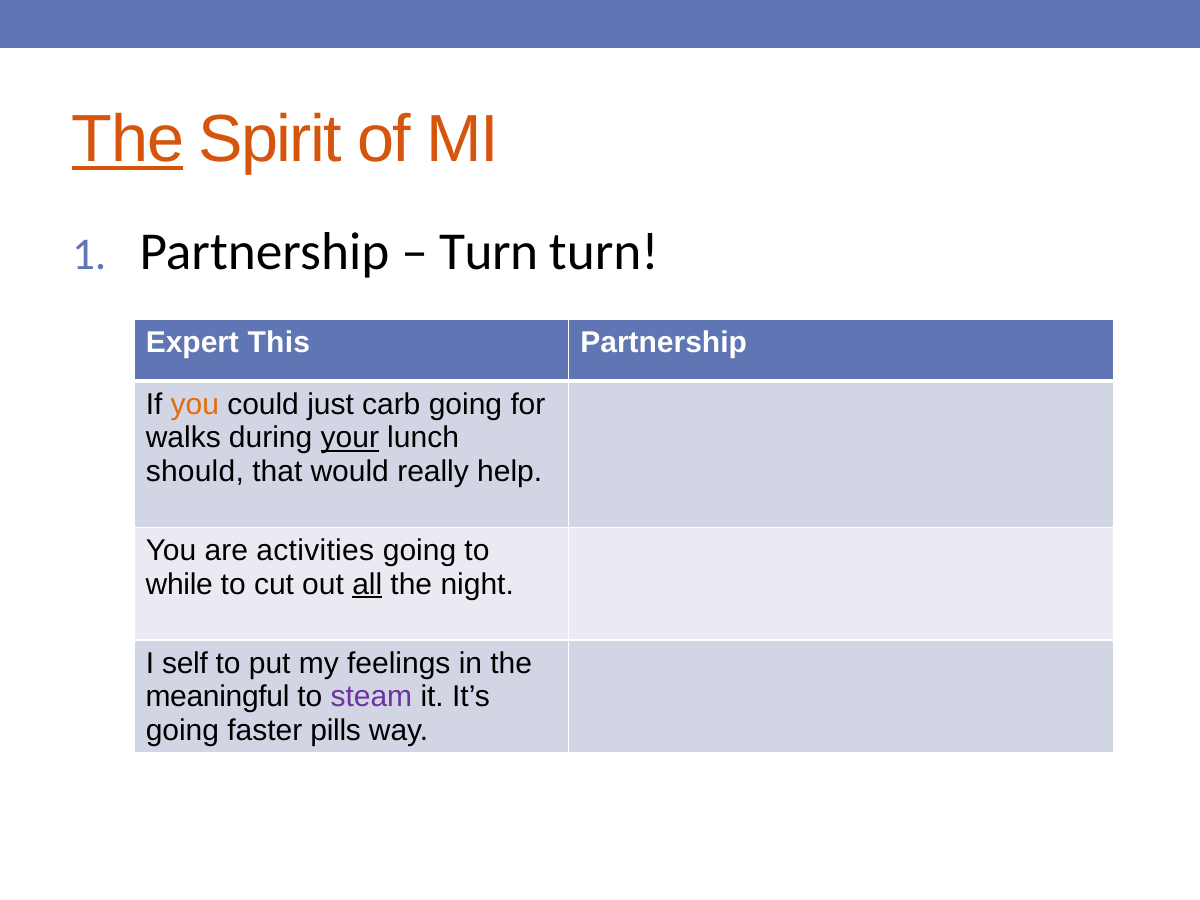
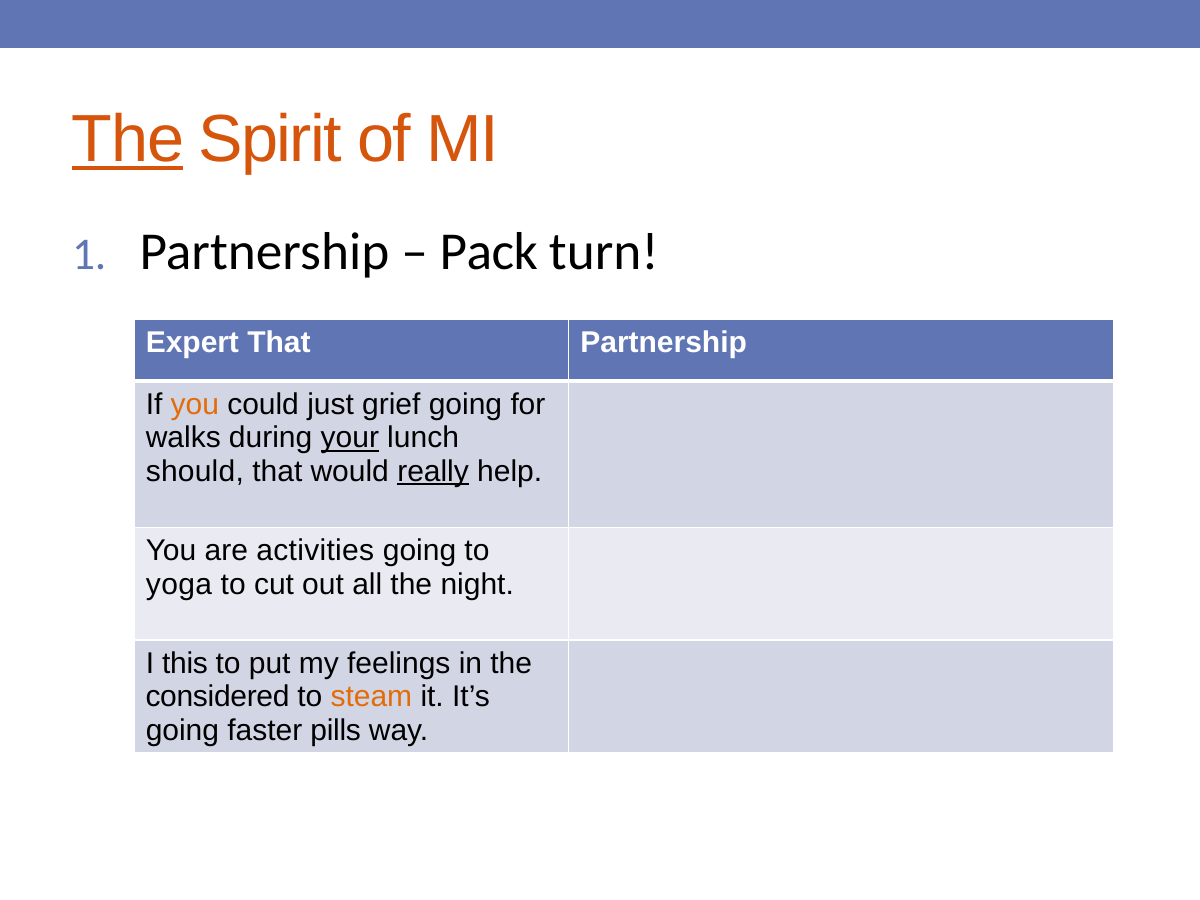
Turn at (489, 252): Turn -> Pack
Expert This: This -> That
carb: carb -> grief
really underline: none -> present
while: while -> yoga
all underline: present -> none
self: self -> this
meaningful: meaningful -> considered
steam colour: purple -> orange
